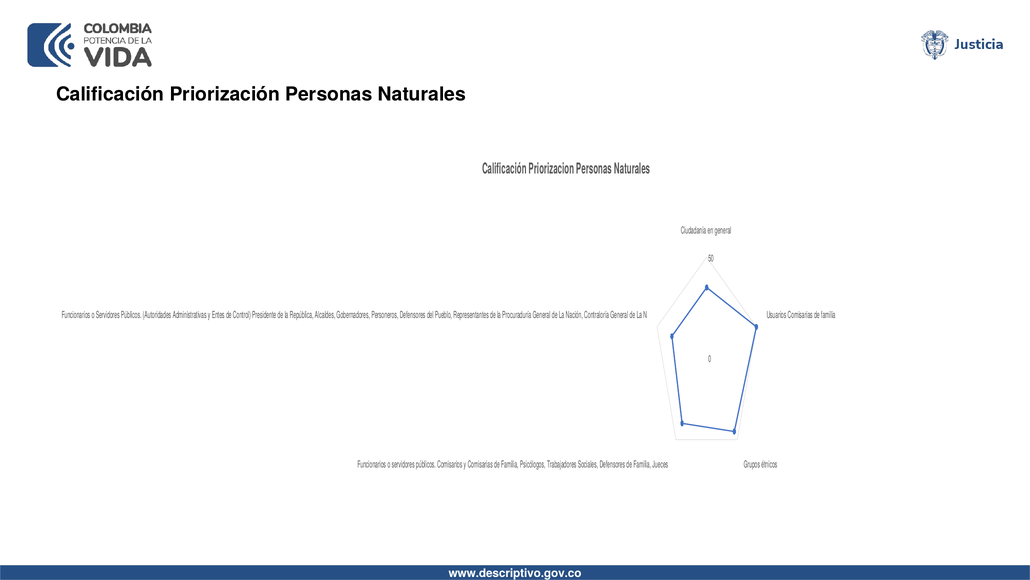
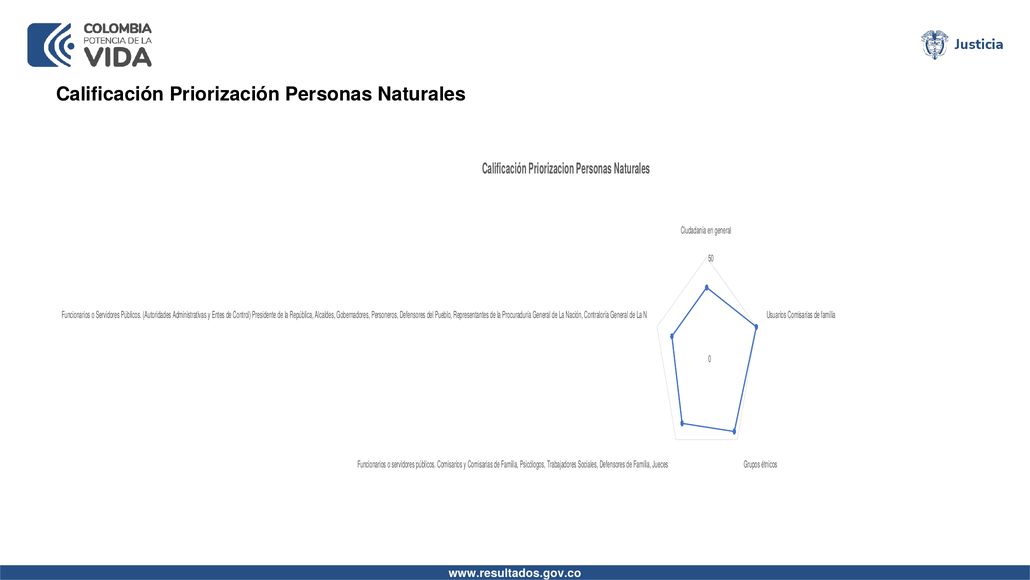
www.descriptivo.gov.co: www.descriptivo.gov.co -> www.resultados.gov.co
